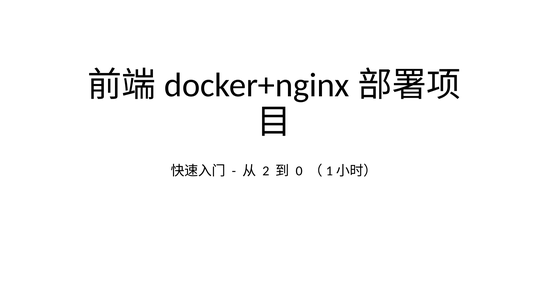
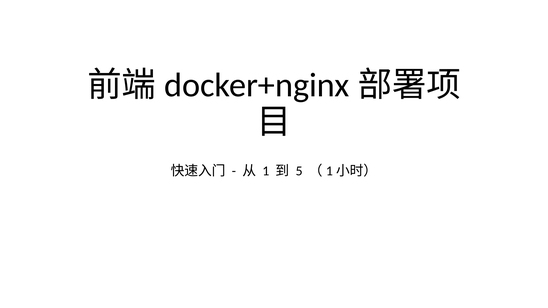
2: 2 -> 1
0: 0 -> 5
